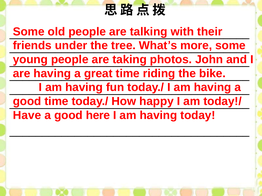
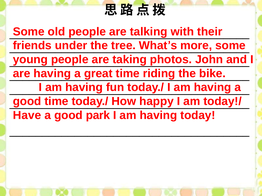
here: here -> park
